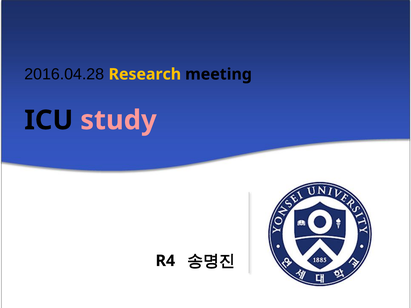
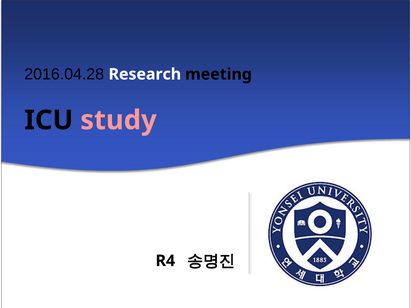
Research colour: yellow -> white
